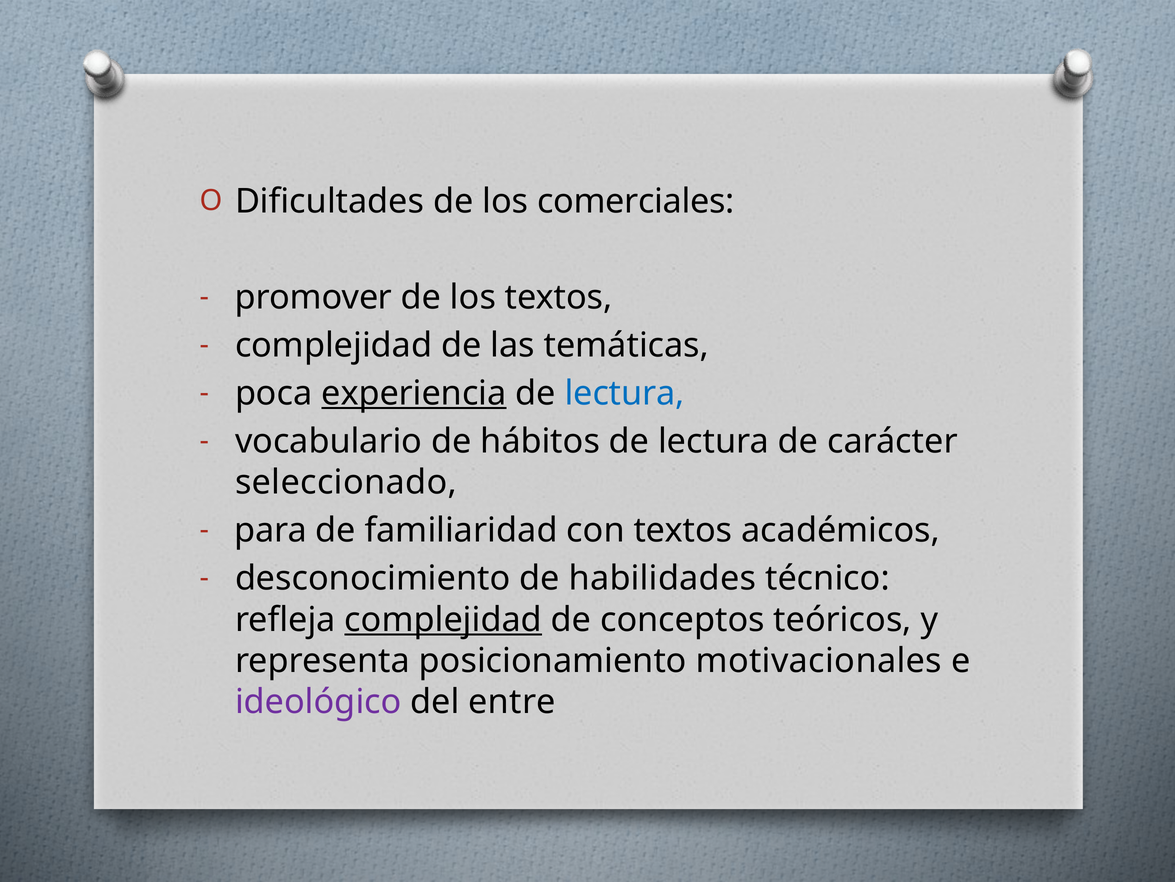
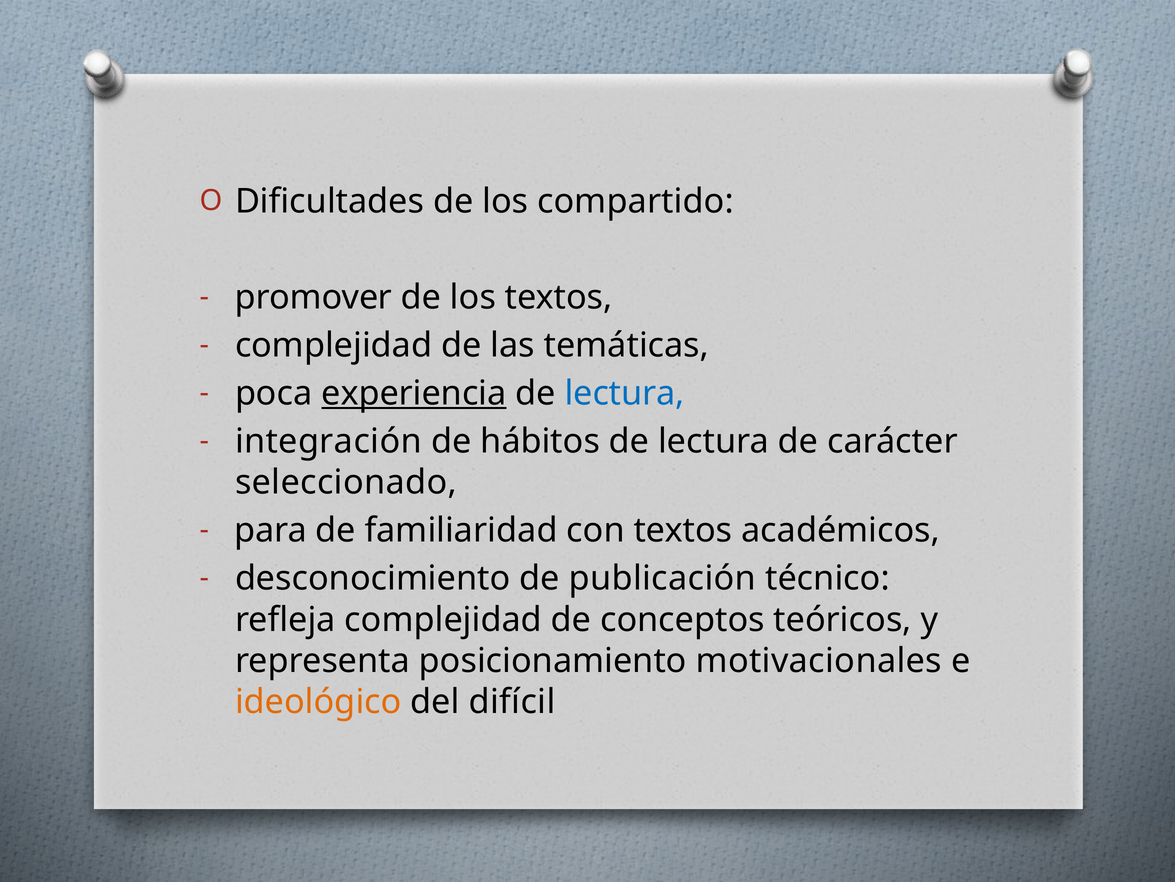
comerciales: comerciales -> compartido
vocabulario: vocabulario -> integración
habilidades: habilidades -> publicación
complejidad at (443, 619) underline: present -> none
ideológico colour: purple -> orange
entre: entre -> difícil
